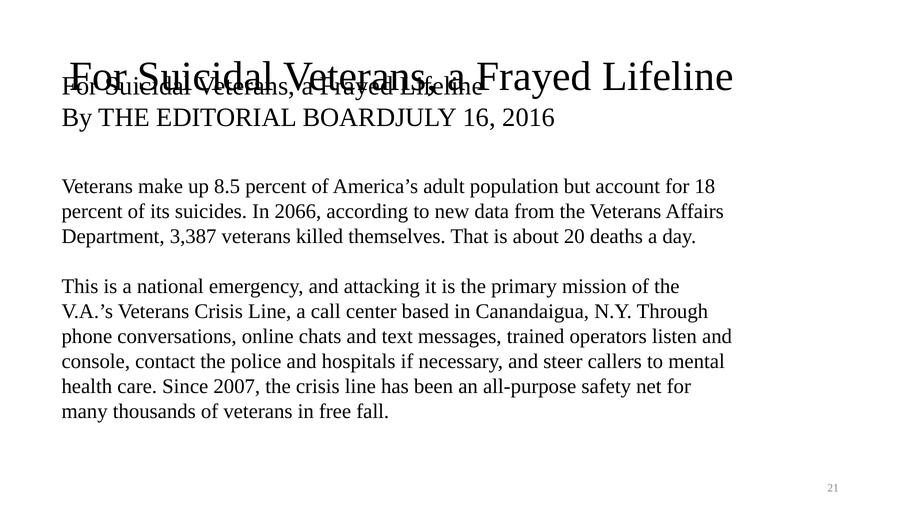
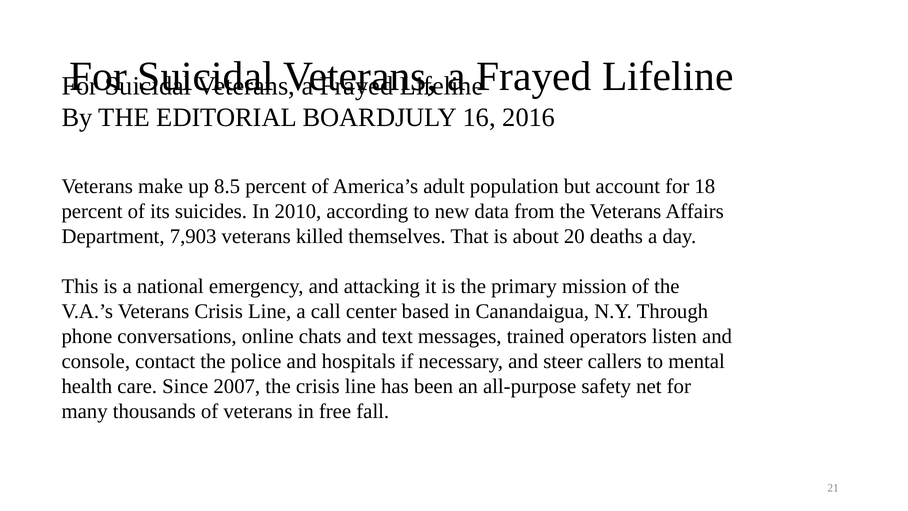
2066: 2066 -> 2010
3,387: 3,387 -> 7,903
